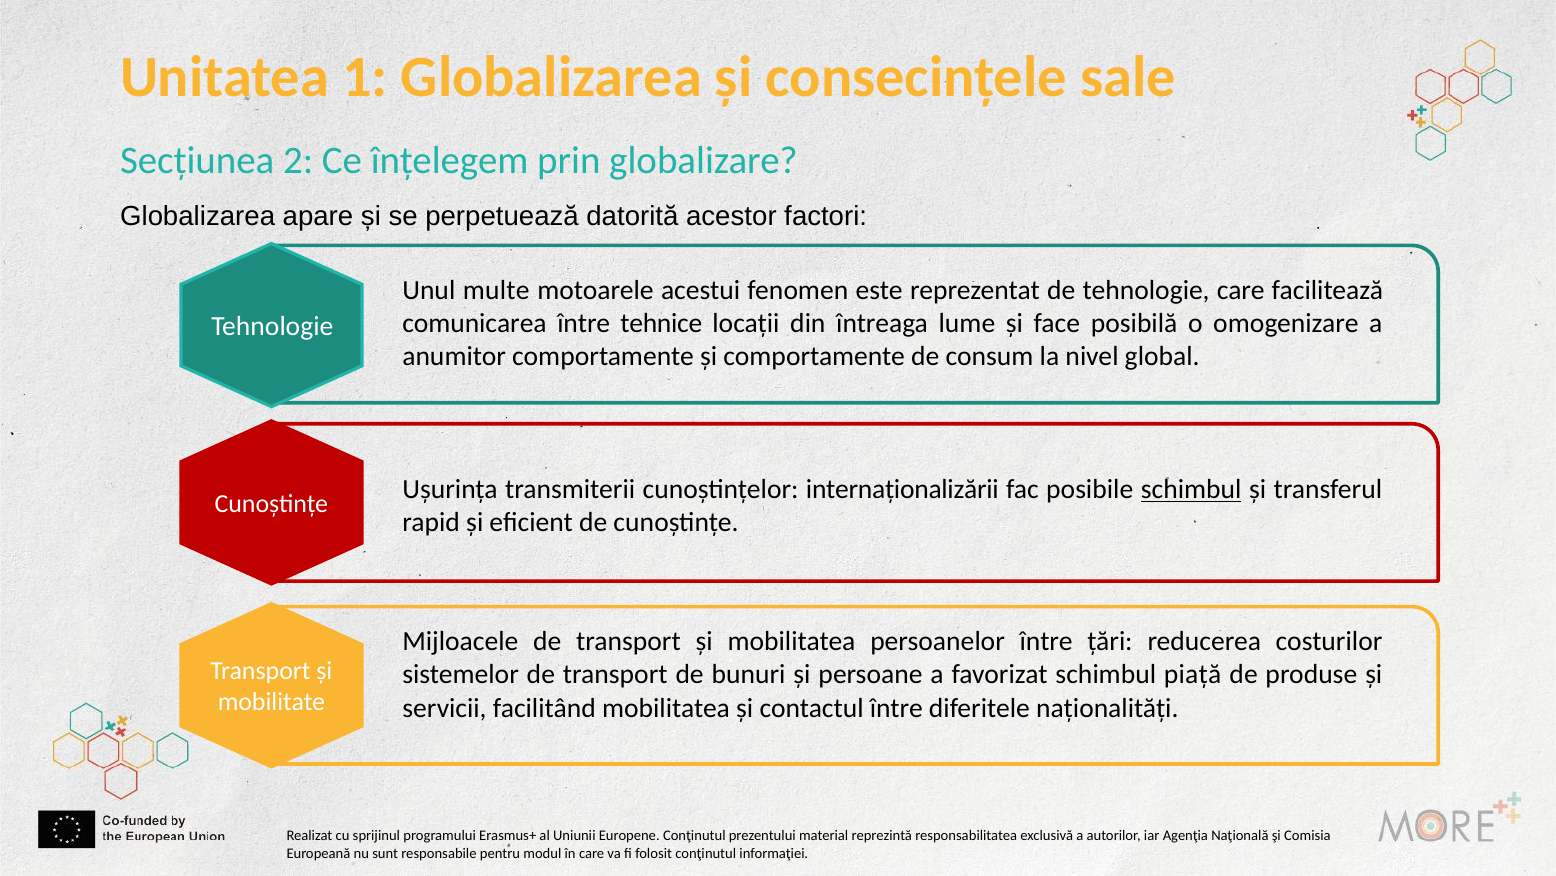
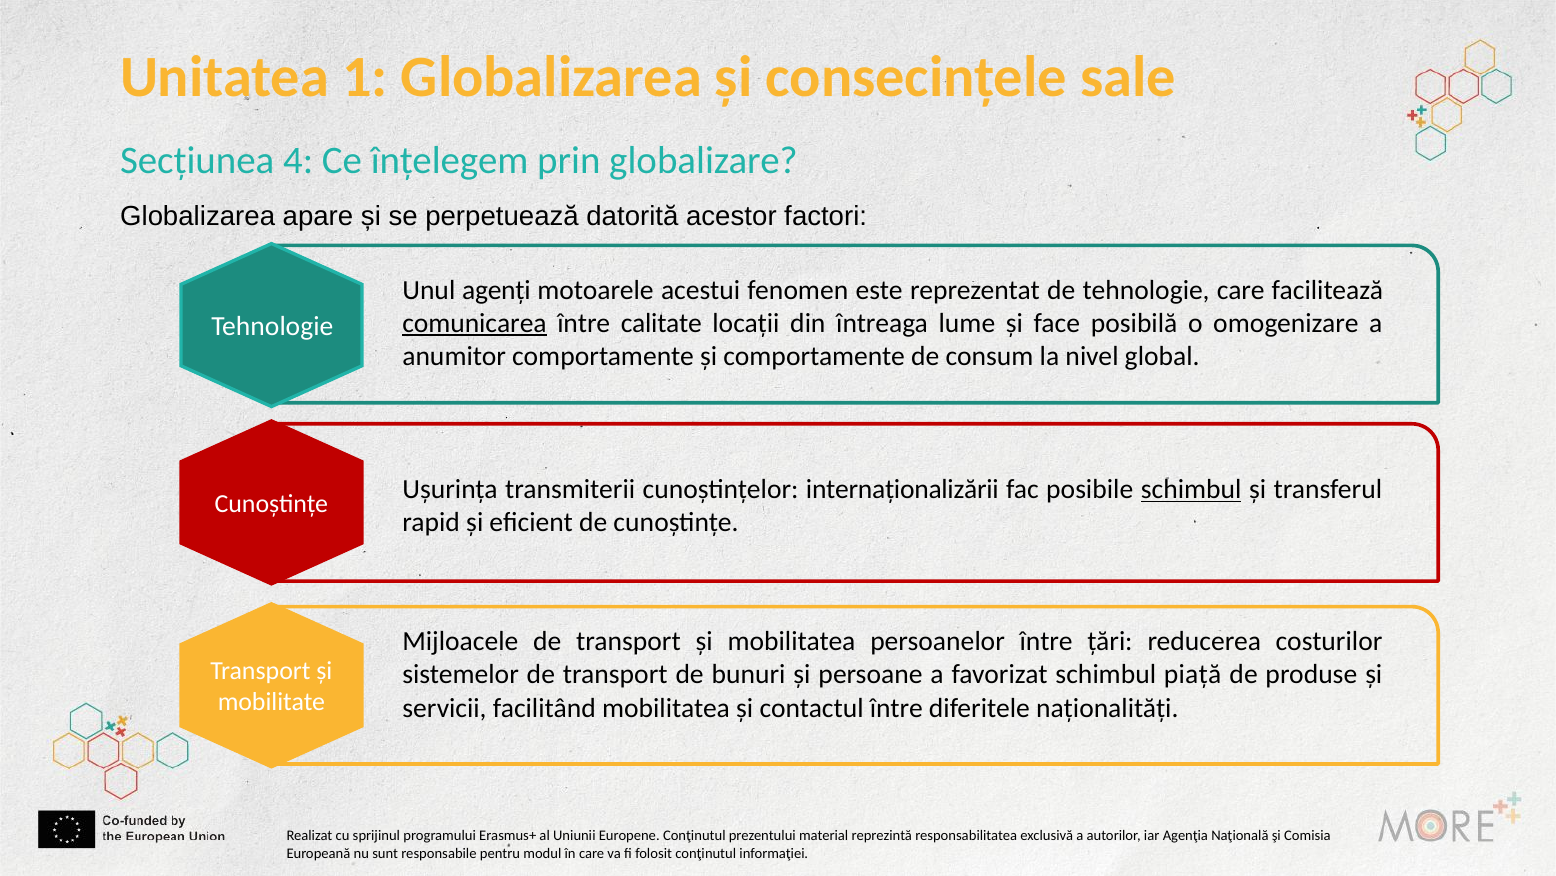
2: 2 -> 4
multe: multe -> agenți
comunicarea underline: none -> present
tehnice: tehnice -> calitate
